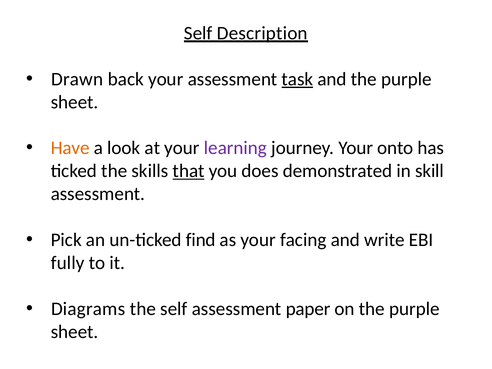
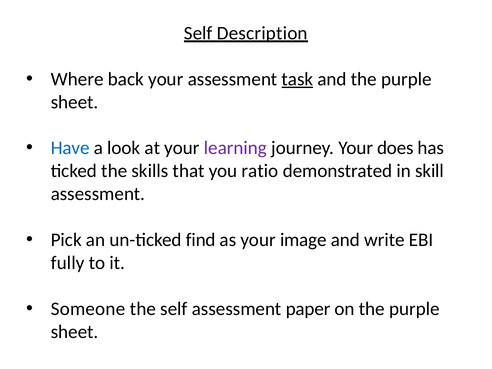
Drawn: Drawn -> Where
Have colour: orange -> blue
onto: onto -> does
that underline: present -> none
does: does -> ratio
facing: facing -> image
Diagrams: Diagrams -> Someone
